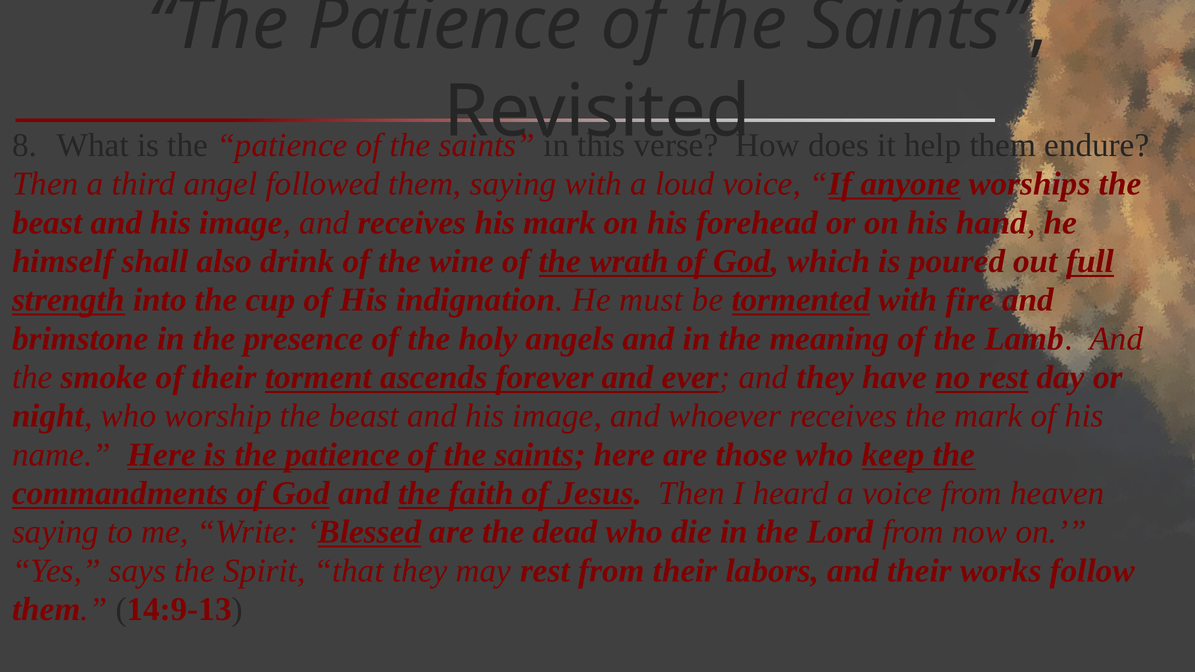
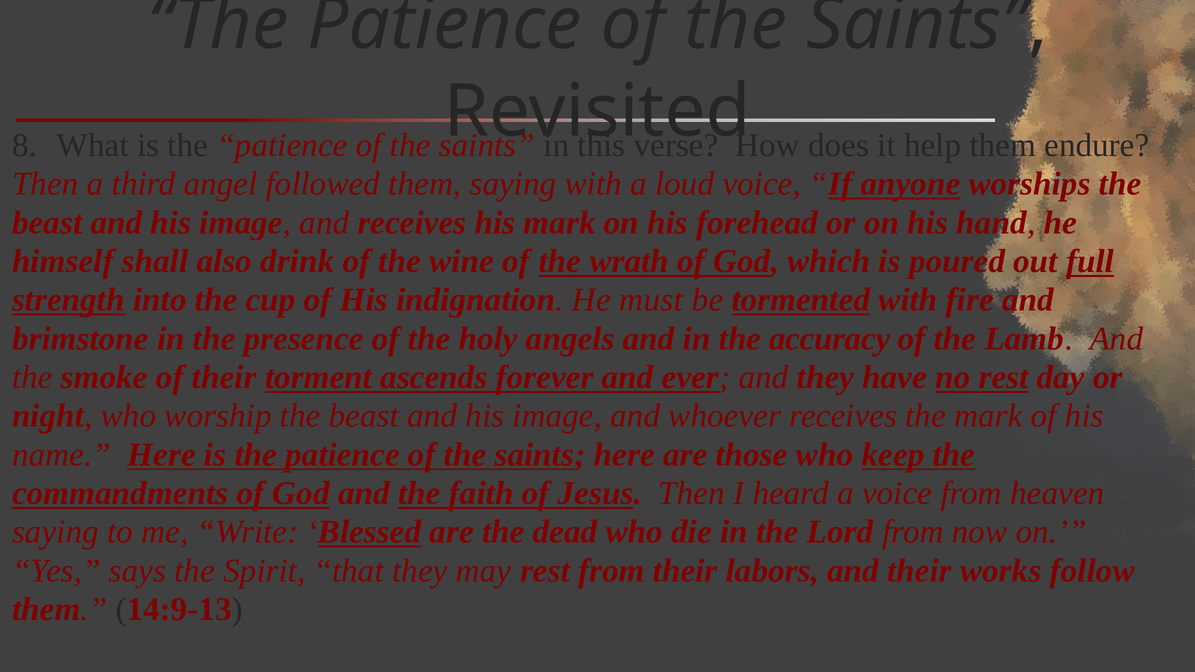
meaning: meaning -> accuracy
